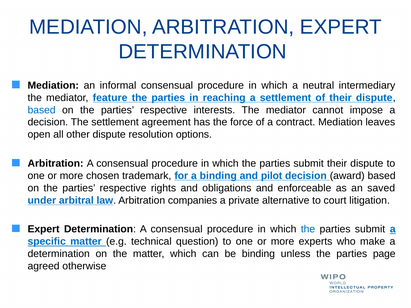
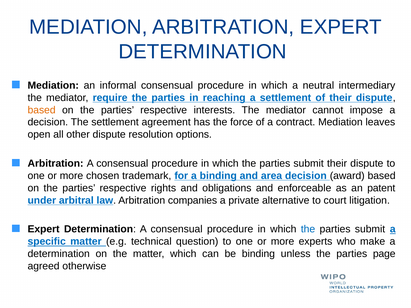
feature: feature -> require
based at (42, 110) colour: blue -> orange
pilot: pilot -> area
saved: saved -> patent
